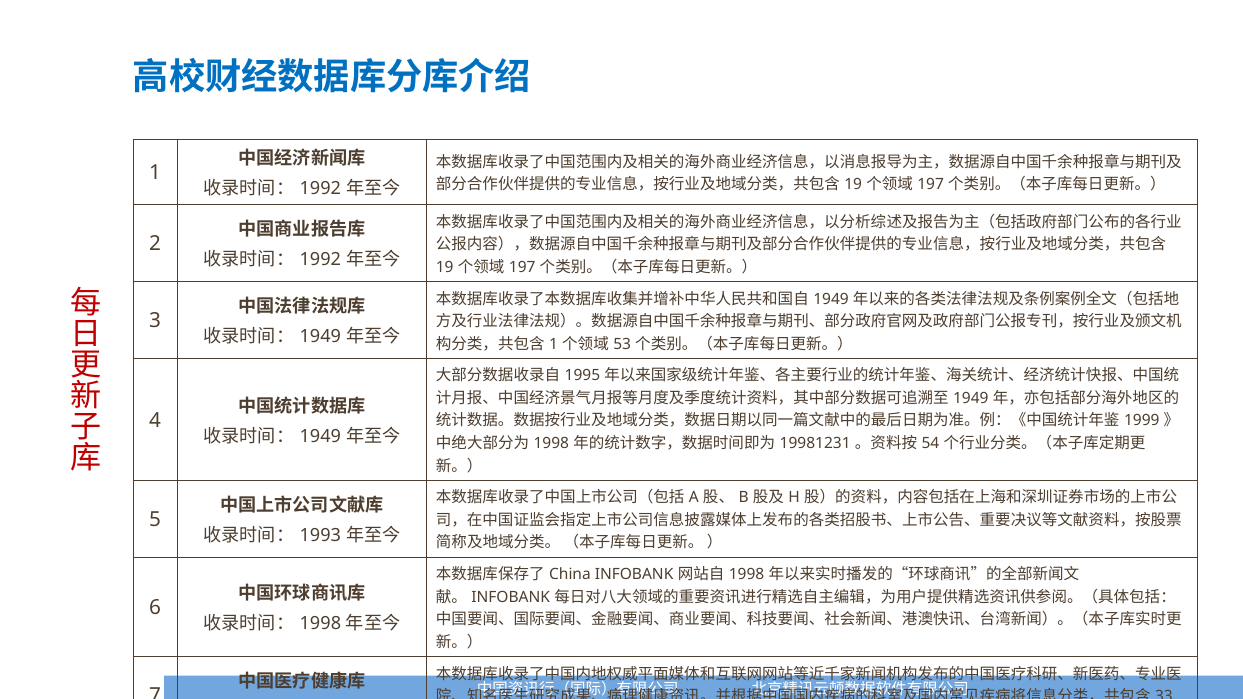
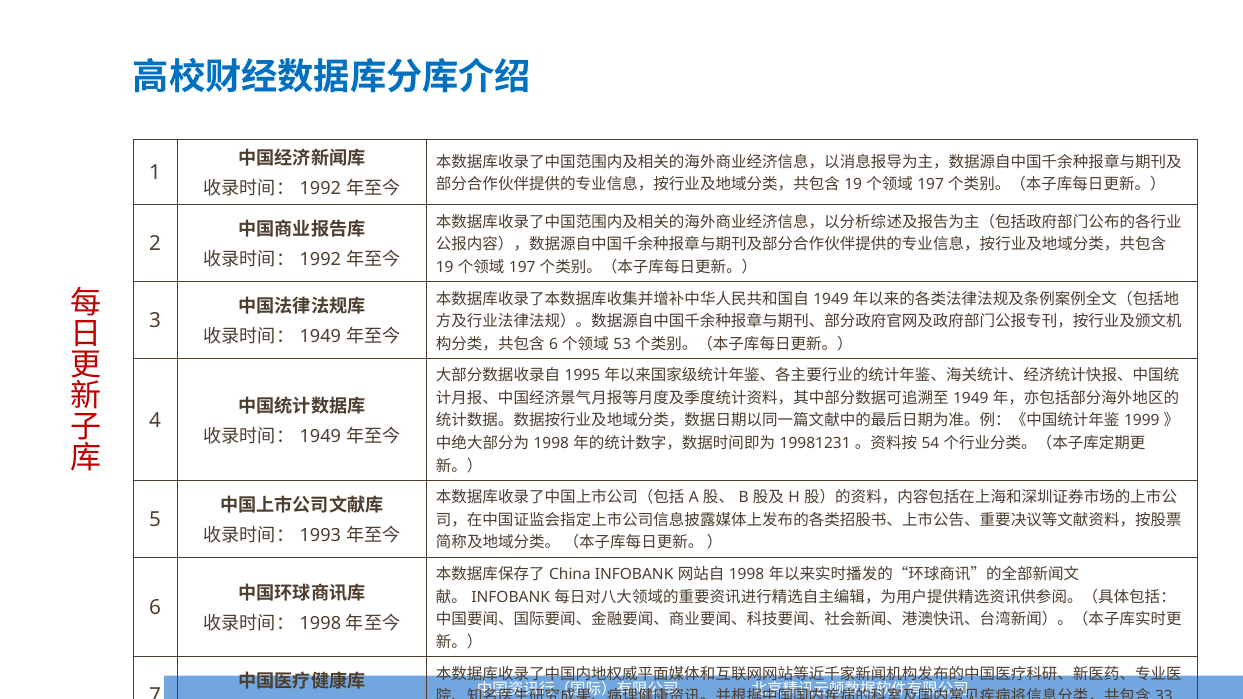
1 at (554, 344): 1 -> 6
